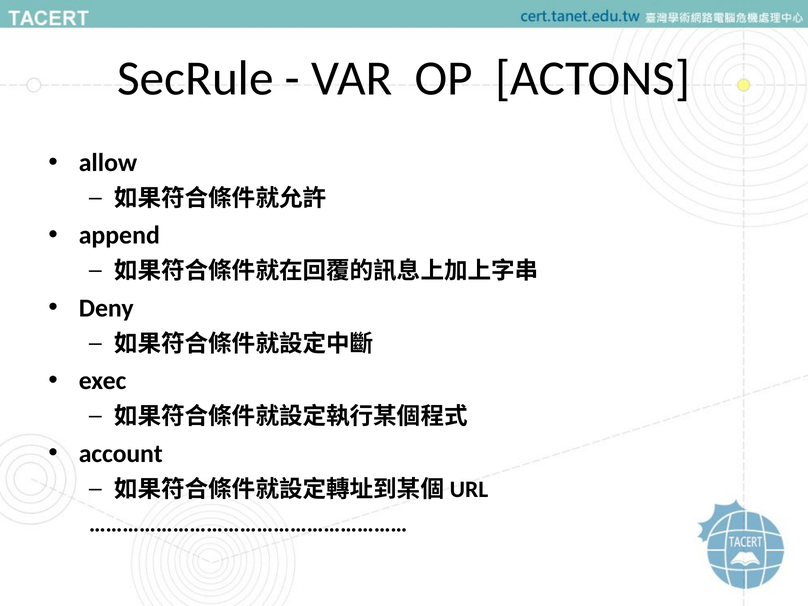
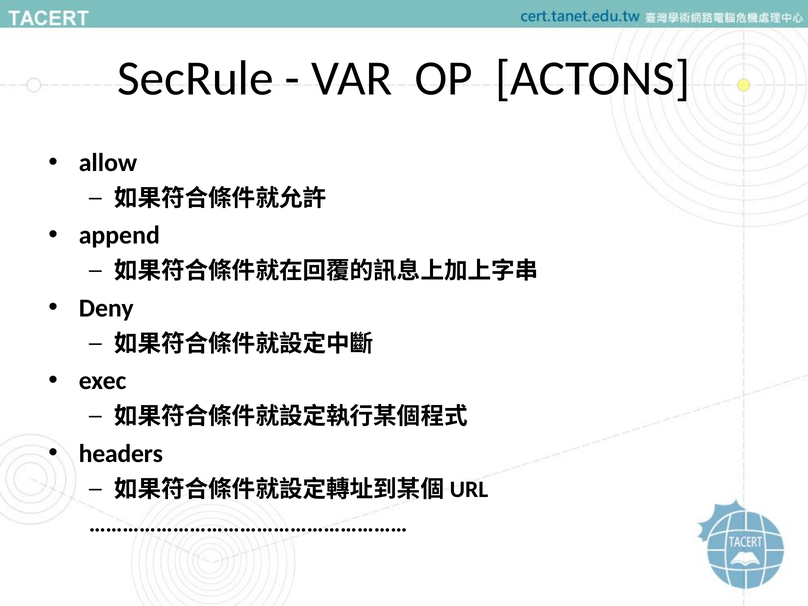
account: account -> headers
